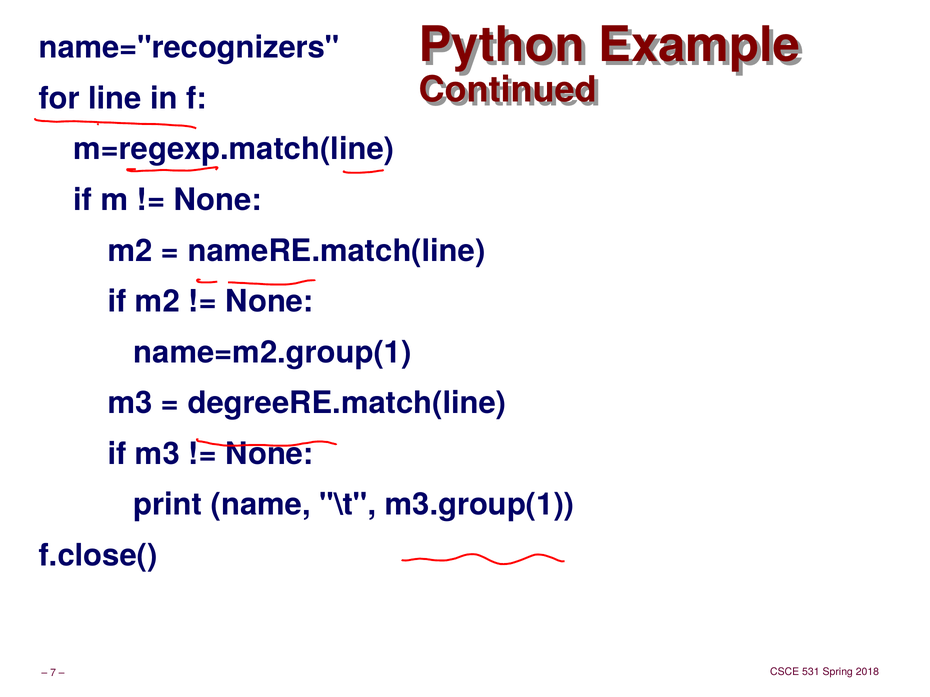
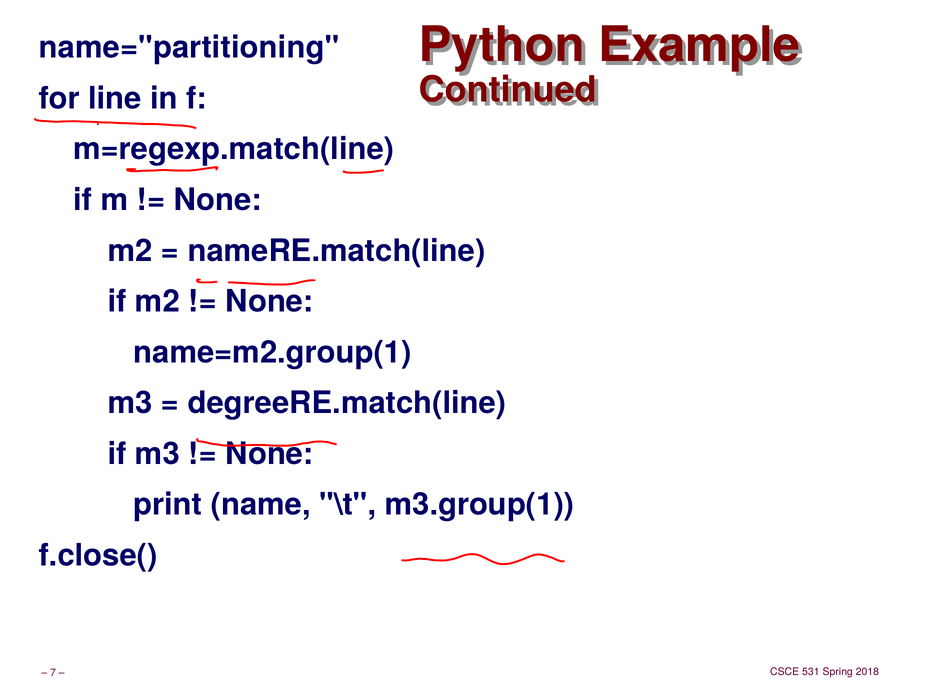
name="recognizers: name="recognizers -> name="partitioning
